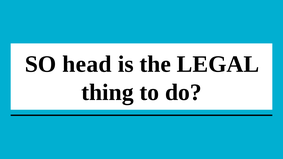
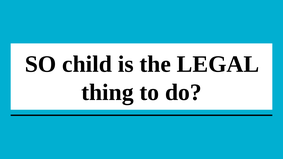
head: head -> child
